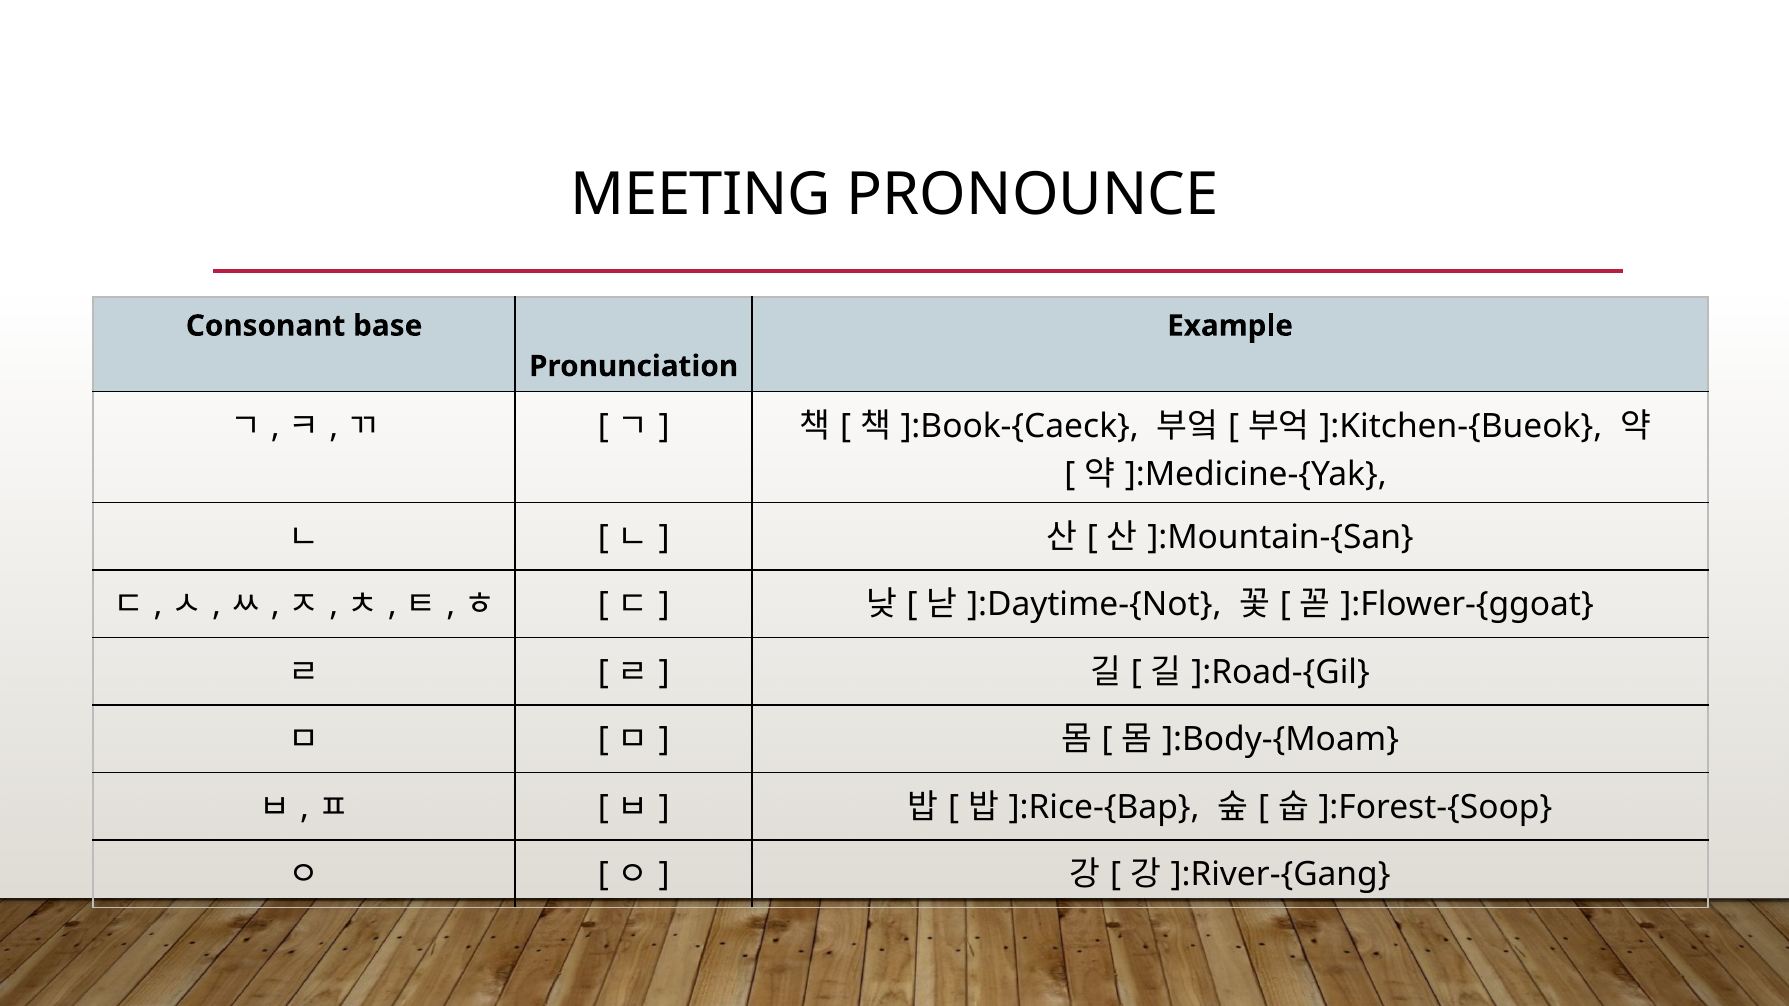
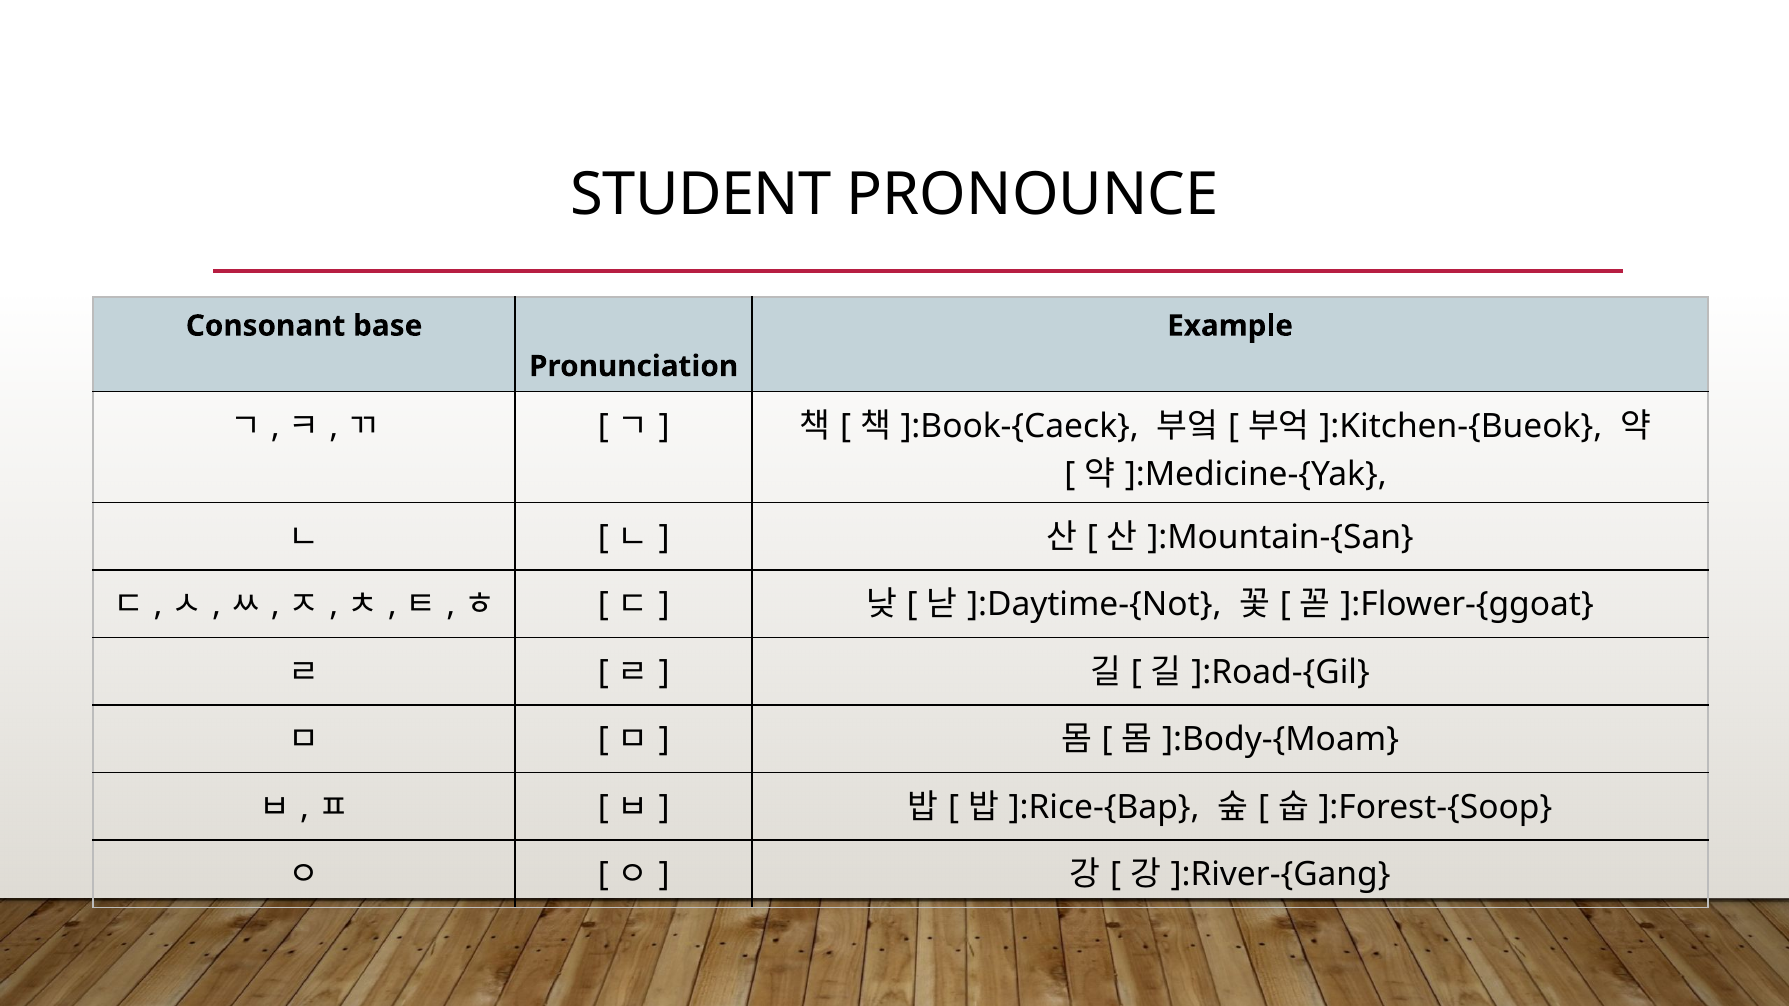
MEETING: MEETING -> STUDENT
